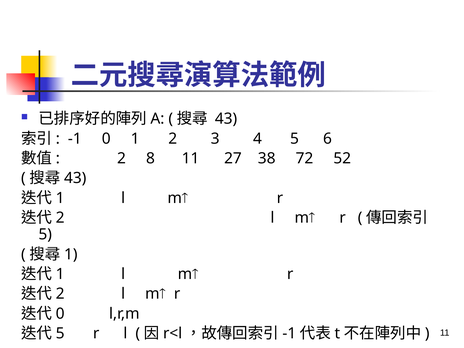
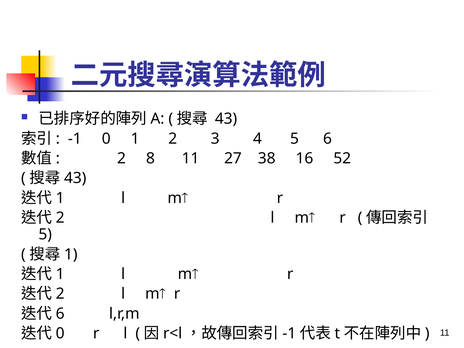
72: 72 -> 16
0 at (60, 314): 0 -> 6
5 at (60, 333): 5 -> 0
